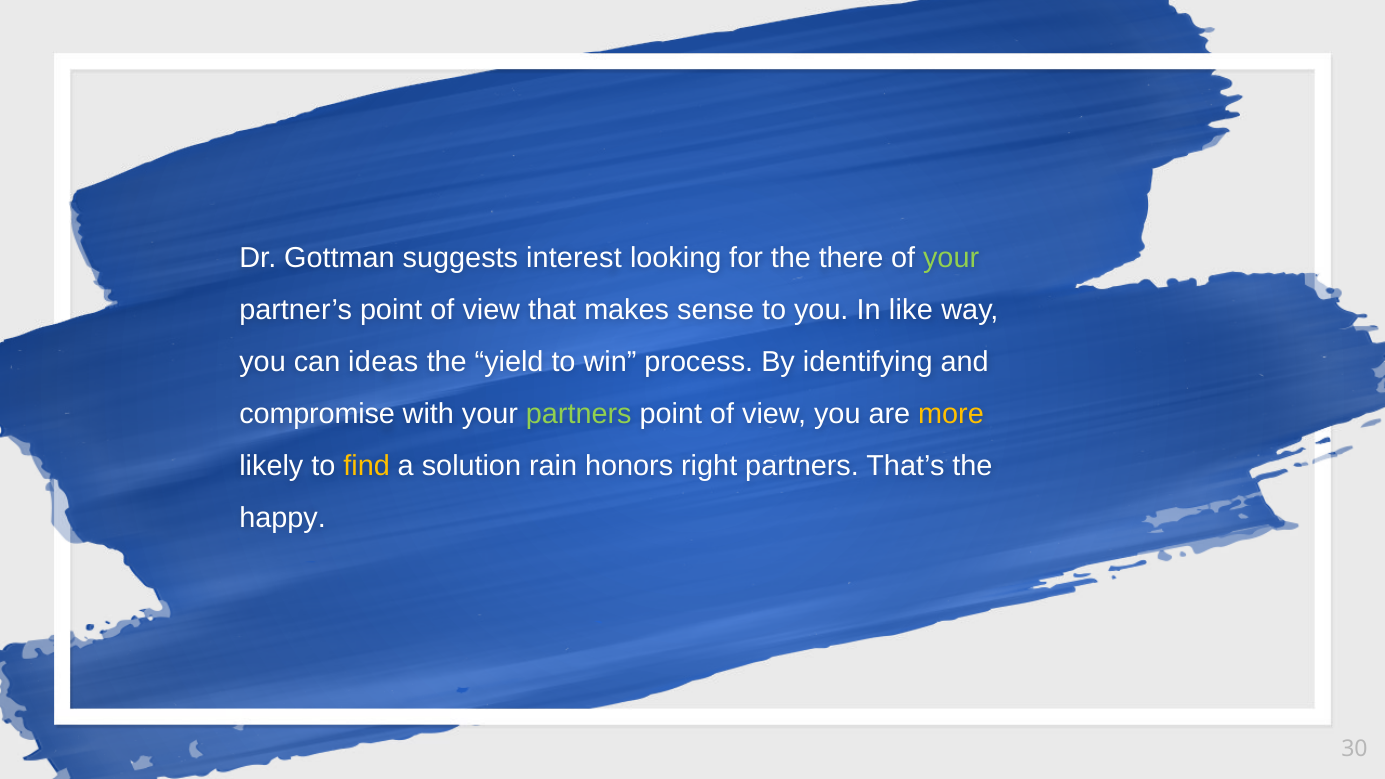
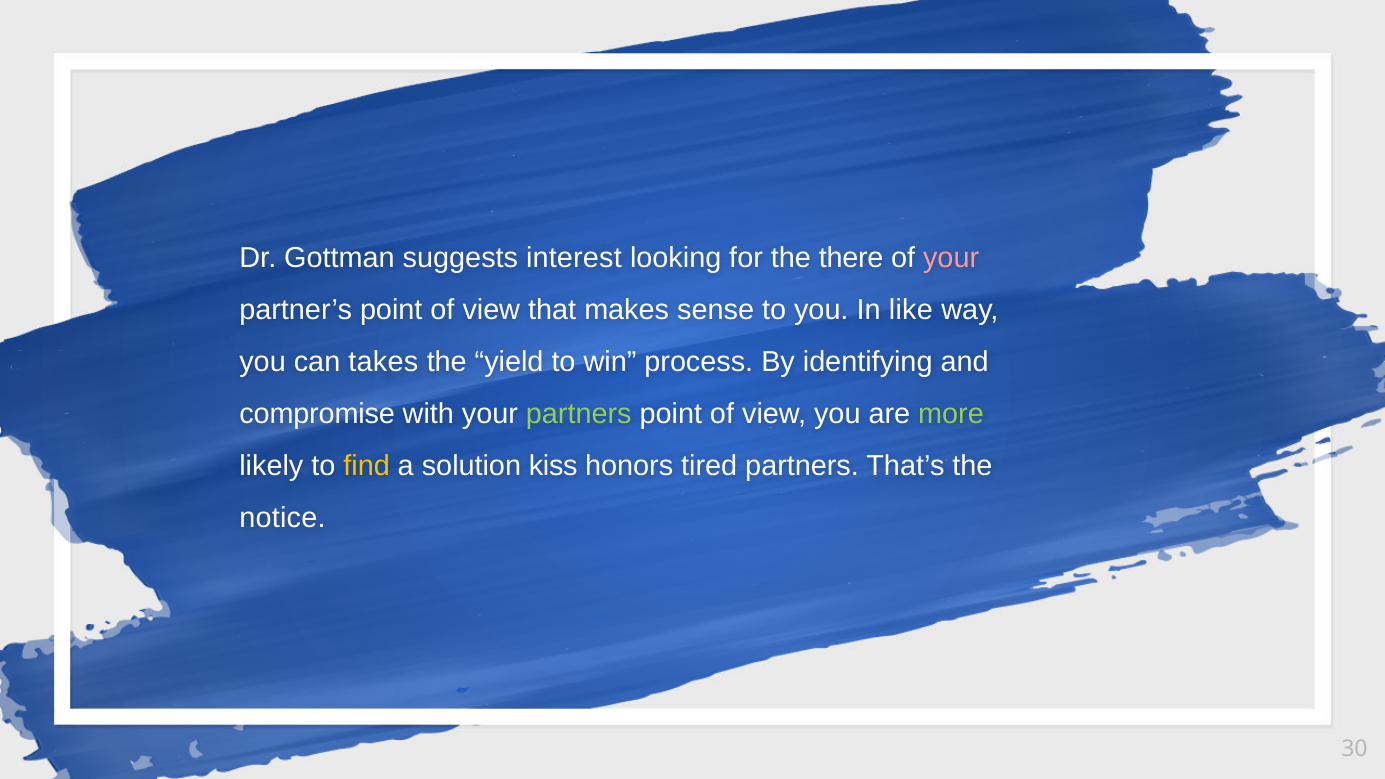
your at (951, 258) colour: light green -> pink
ideas: ideas -> takes
more colour: yellow -> light green
rain: rain -> kiss
right: right -> tired
happy: happy -> notice
